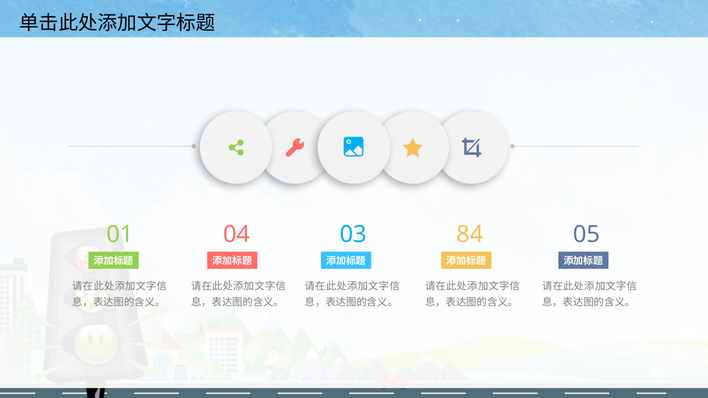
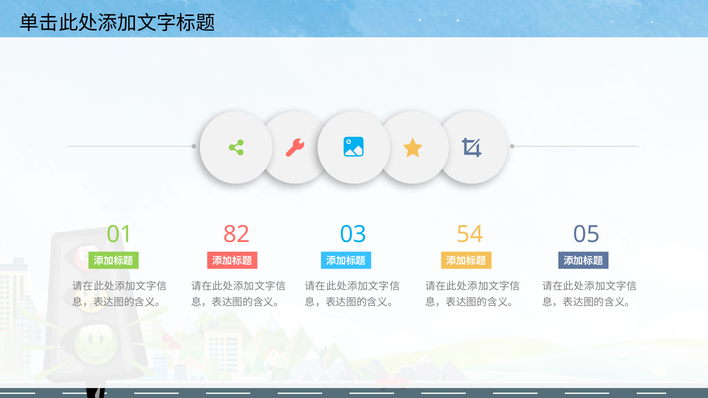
04: 04 -> 82
84: 84 -> 54
